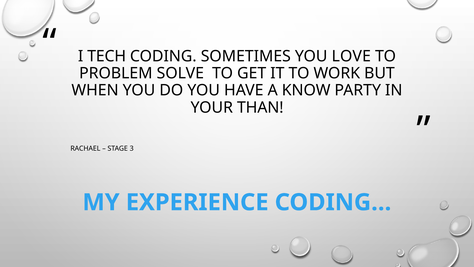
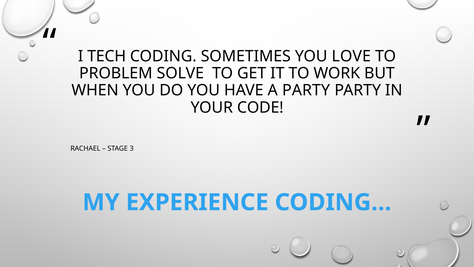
A KNOW: KNOW -> PARTY
THAN: THAN -> CODE
